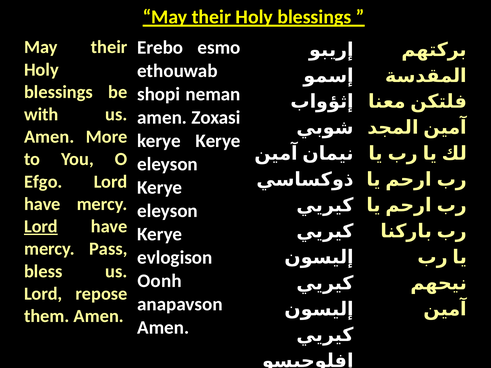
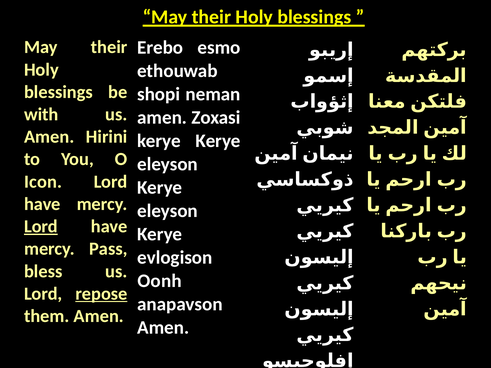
More: More -> Hirini
Efgo: Efgo -> Icon
repose underline: none -> present
